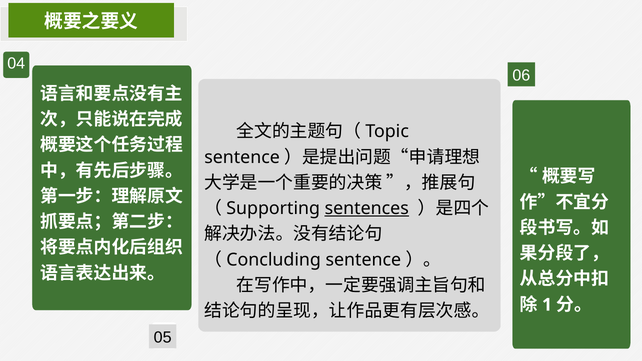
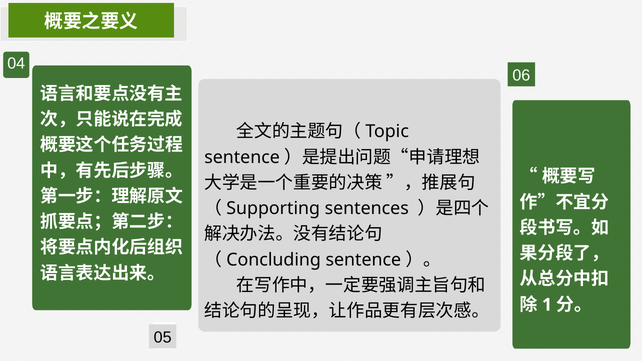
sentences underline: present -> none
